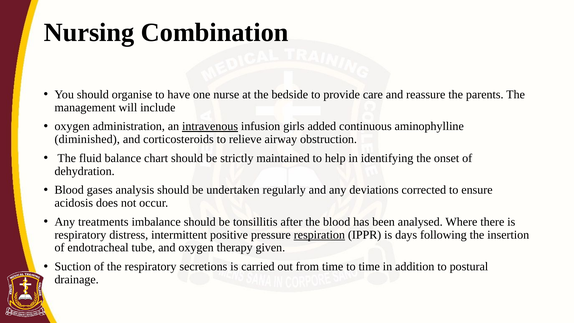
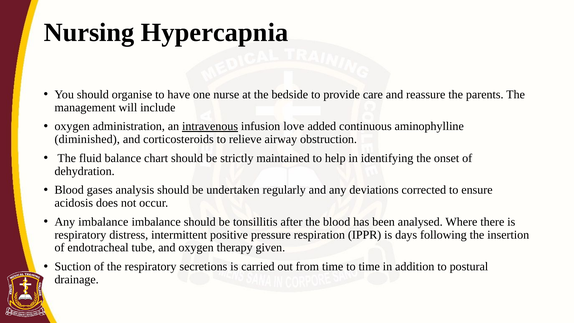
Combination: Combination -> Hypercapnia
girls: girls -> love
Any treatments: treatments -> imbalance
respiration underline: present -> none
